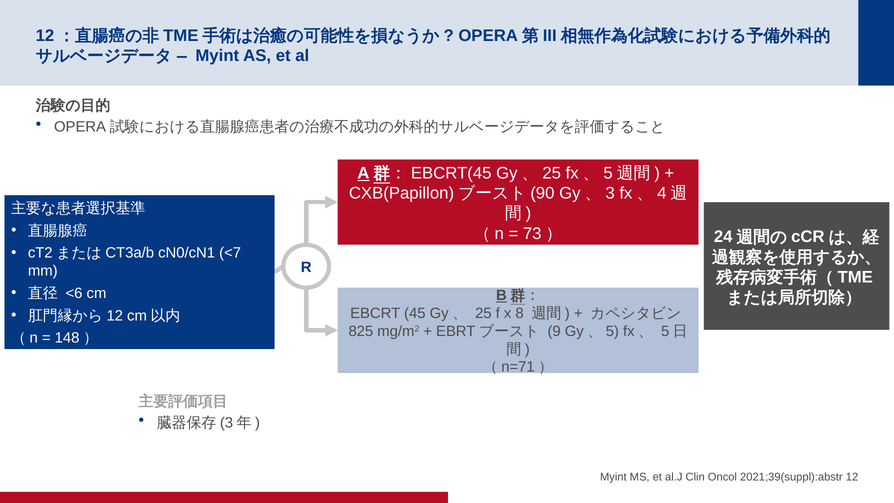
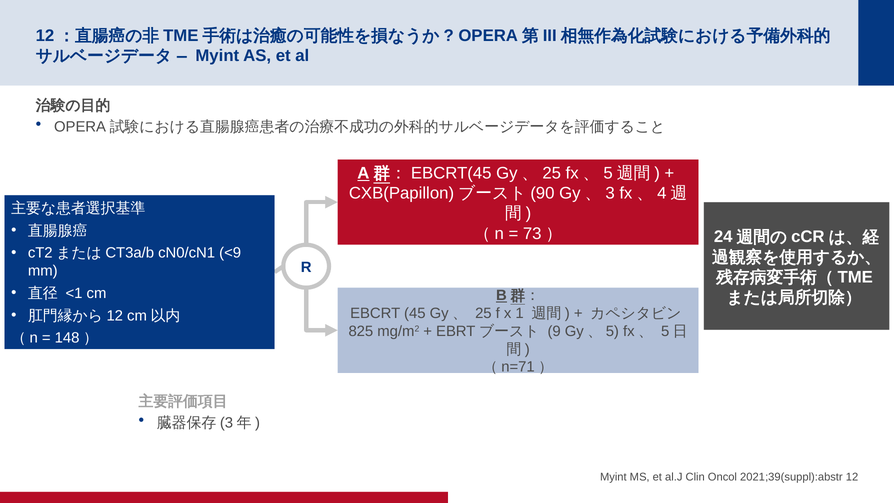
<7: <7 -> <9
<6: <6 -> <1
8: 8 -> 1
